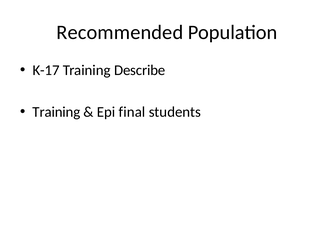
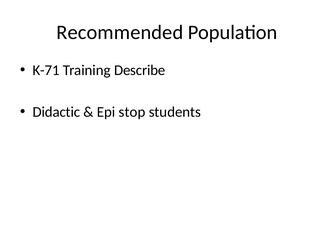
K-17: K-17 -> K-71
Training at (56, 112): Training -> Didactic
final: final -> stop
